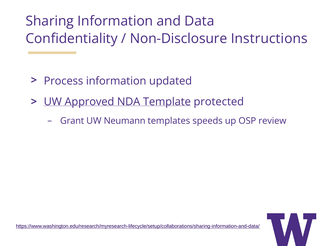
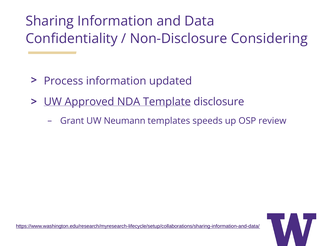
Instructions: Instructions -> Considering
protected: protected -> disclosure
